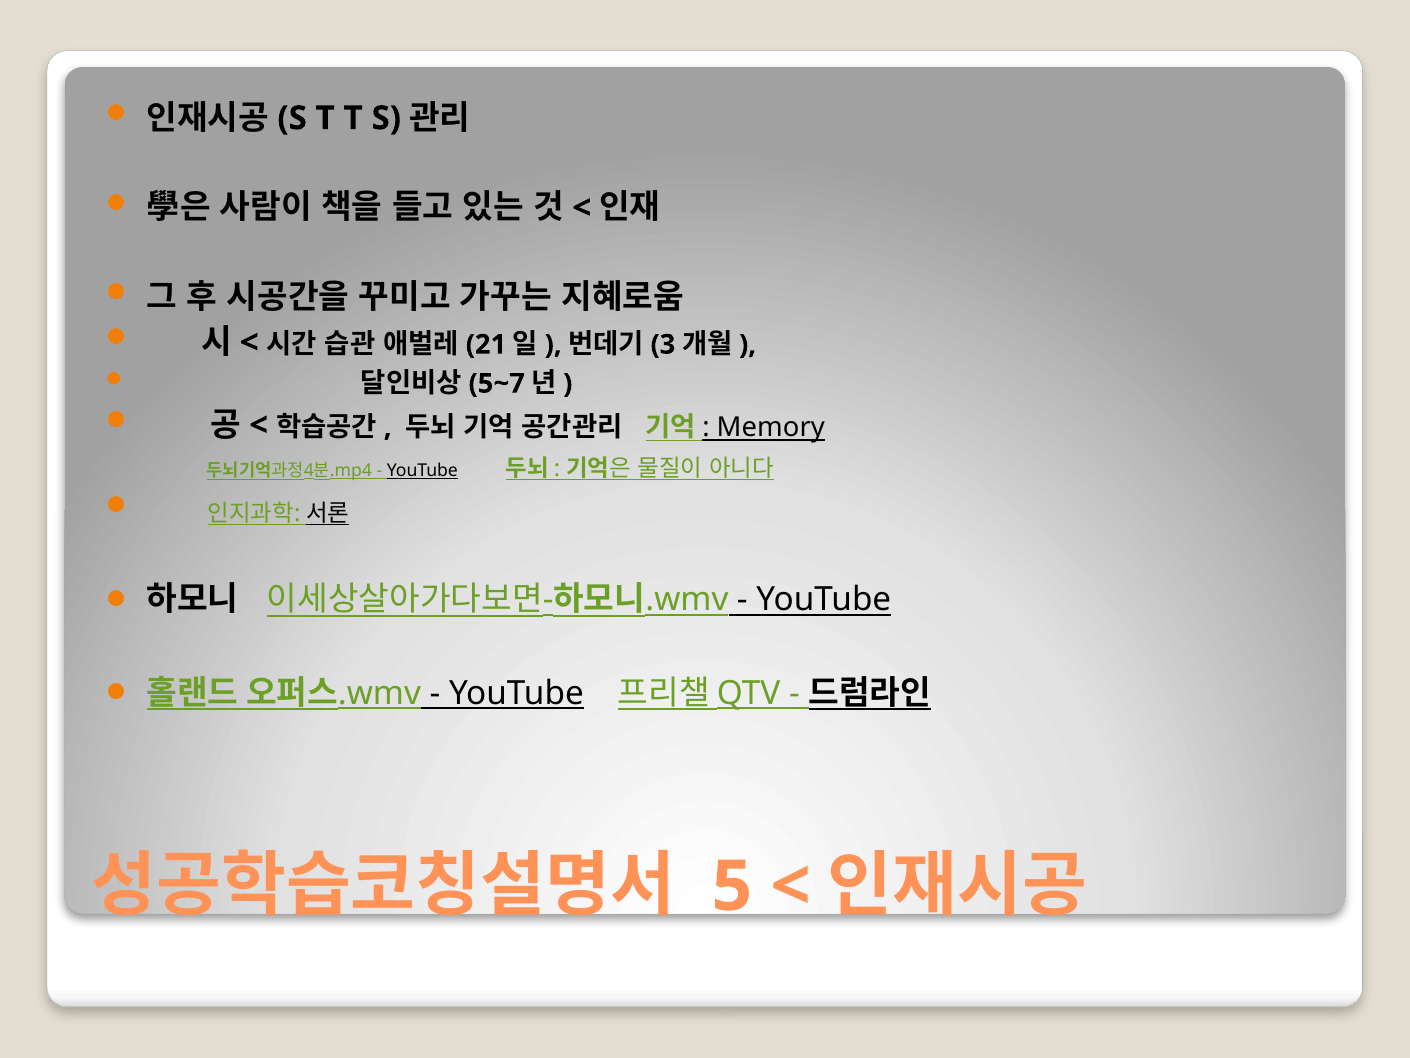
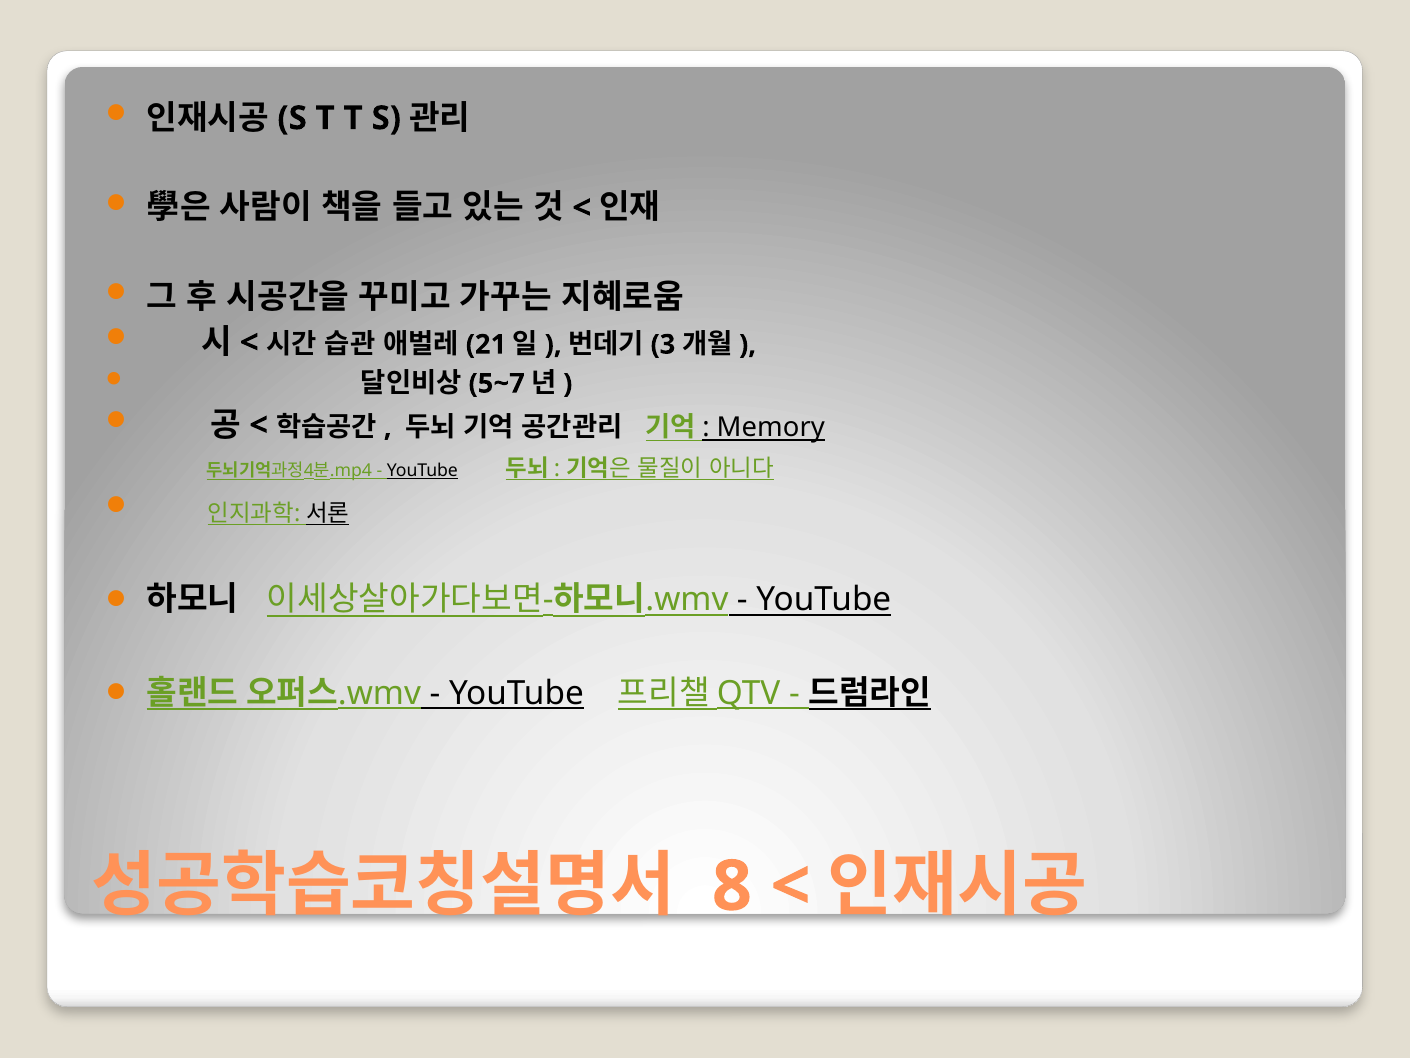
5: 5 -> 8
